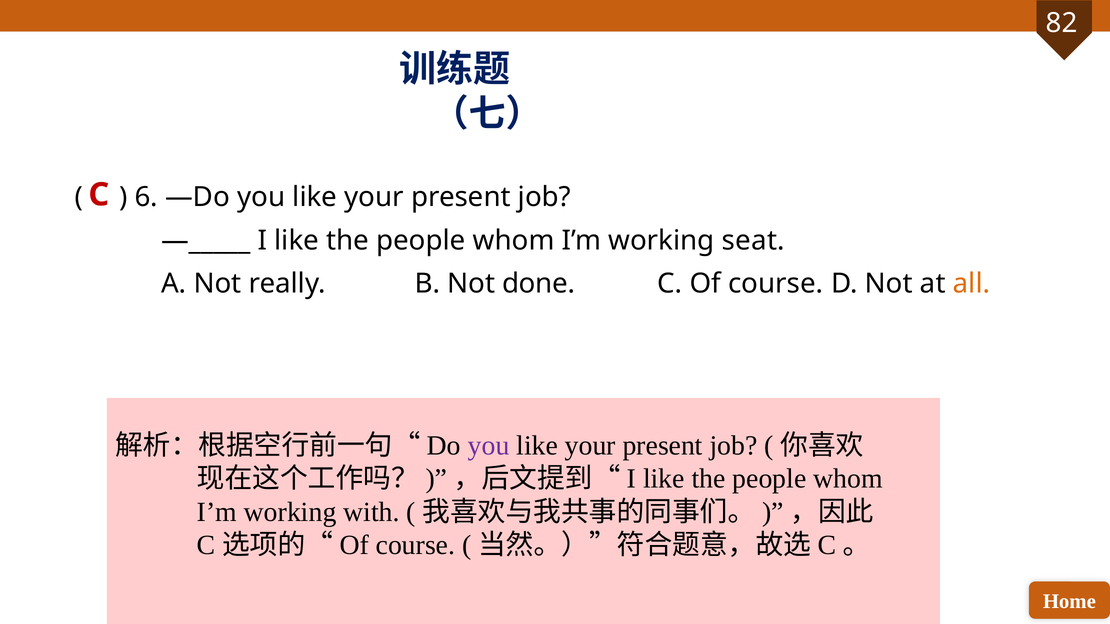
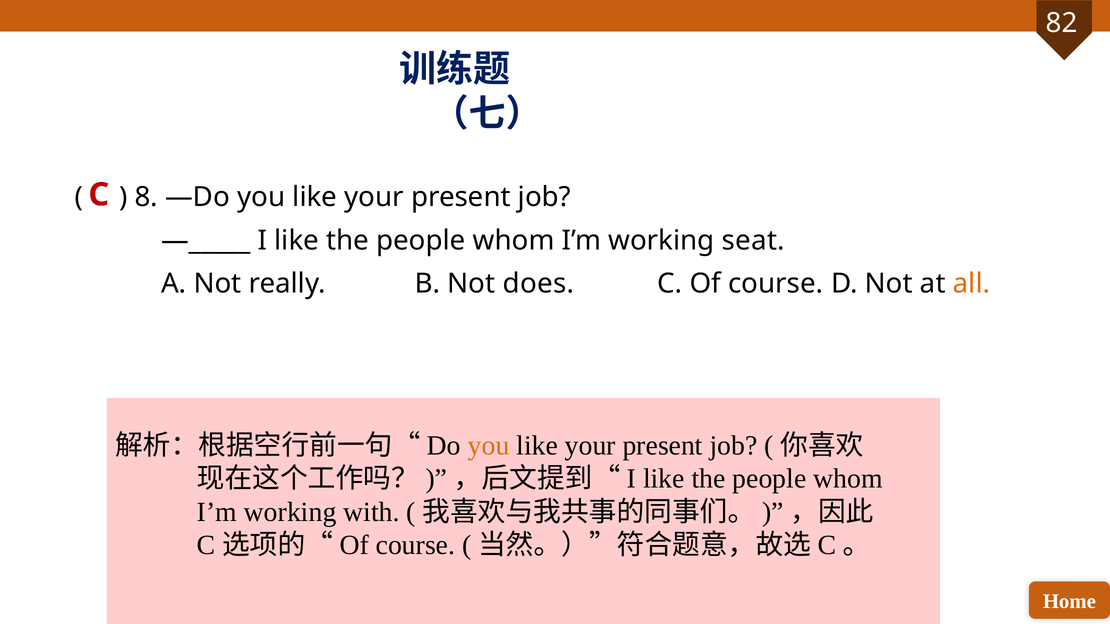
6: 6 -> 8
done: done -> does
you at (489, 446) colour: purple -> orange
